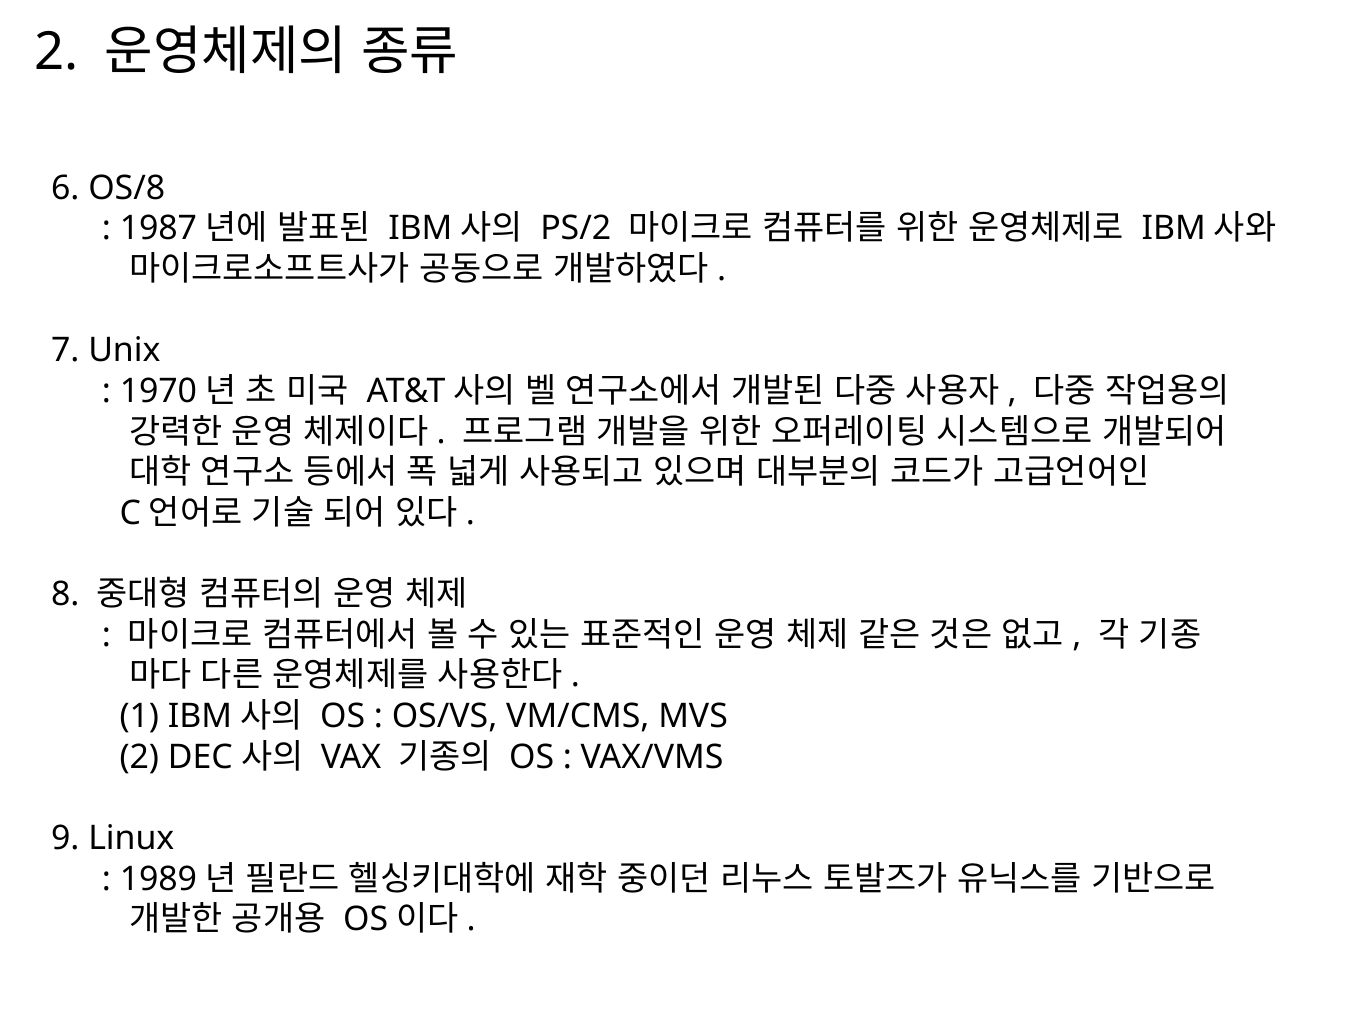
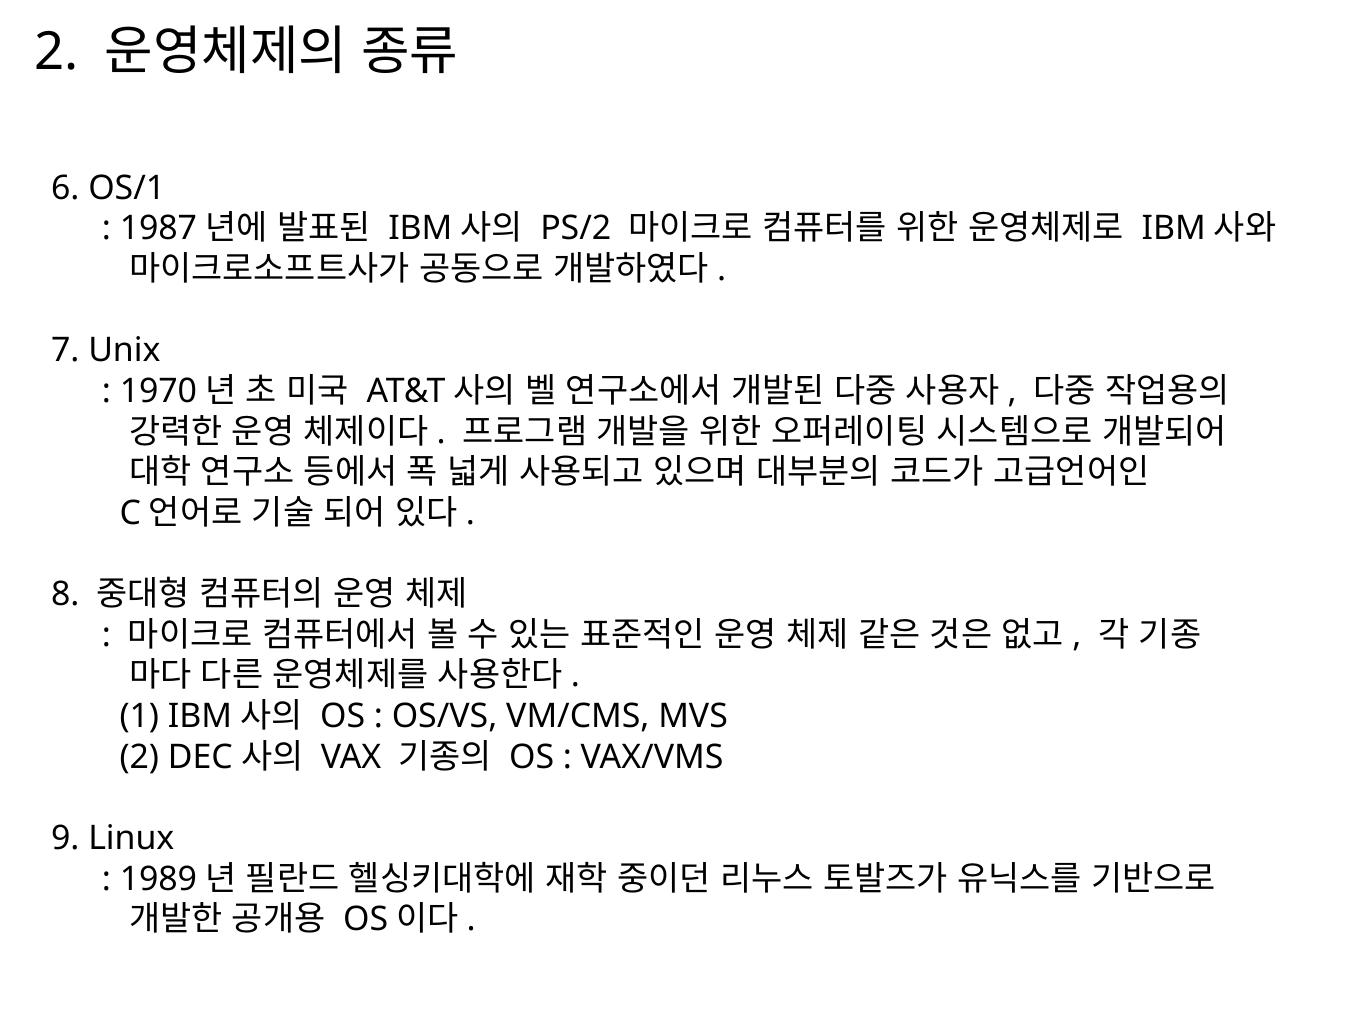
OS/8: OS/8 -> OS/1
